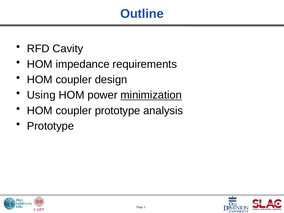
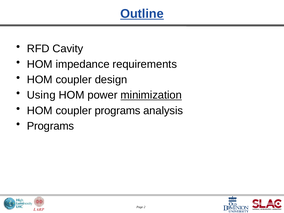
Outline underline: none -> present
coupler prototype: prototype -> programs
Prototype at (50, 126): Prototype -> Programs
